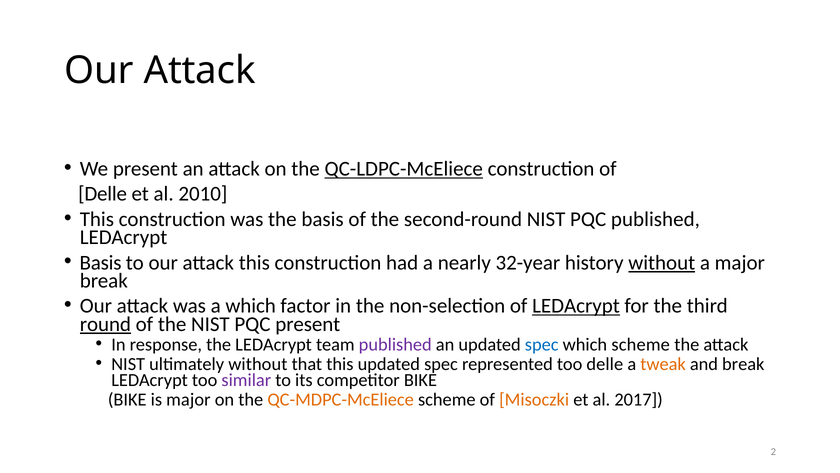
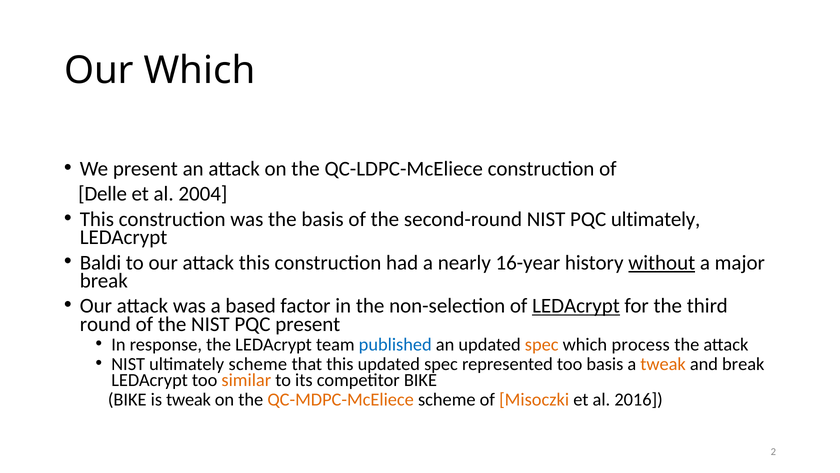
Attack at (200, 71): Attack -> Which
QC-LDPC-McEliece underline: present -> none
2010: 2010 -> 2004
PQC published: published -> ultimately
Basis at (101, 262): Basis -> Baldi
32-year: 32-year -> 16-year
a which: which -> based
round underline: present -> none
published at (395, 344) colour: purple -> blue
spec at (542, 344) colour: blue -> orange
which scheme: scheme -> process
ultimately without: without -> scheme
too delle: delle -> basis
similar colour: purple -> orange
is major: major -> tweak
2017: 2017 -> 2016
